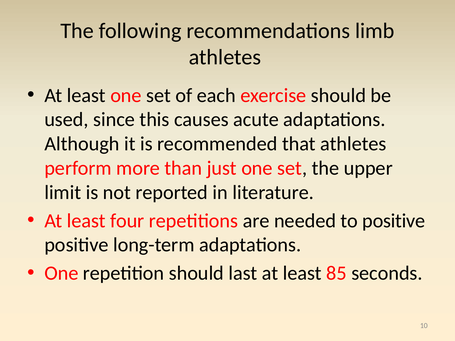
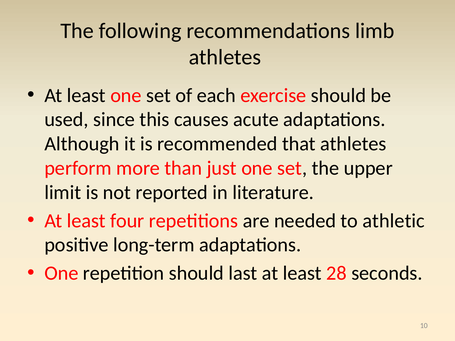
to positive: positive -> athletic
85: 85 -> 28
